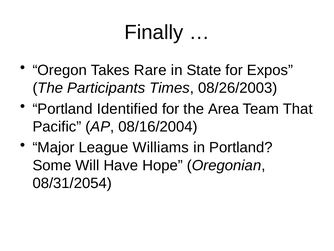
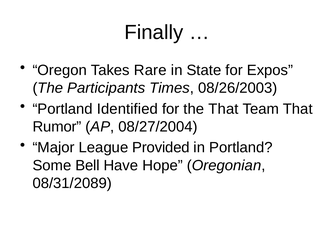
the Area: Area -> That
Pacific: Pacific -> Rumor
08/16/2004: 08/16/2004 -> 08/27/2004
Williams: Williams -> Provided
Will: Will -> Bell
08/31/2054: 08/31/2054 -> 08/31/2089
